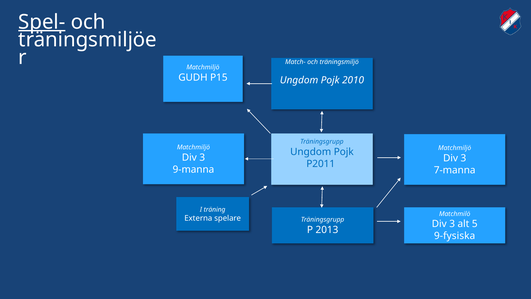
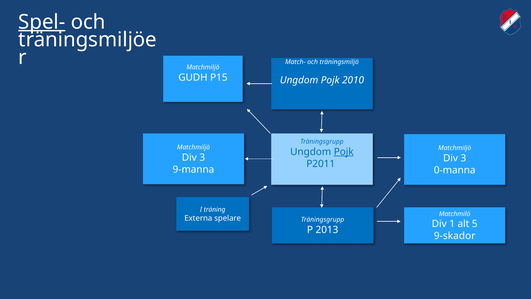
Pojk at (344, 152) underline: none -> present
7-manna: 7-manna -> 0-manna
3 at (452, 224): 3 -> 1
9-fysiska: 9-fysiska -> 9-skador
